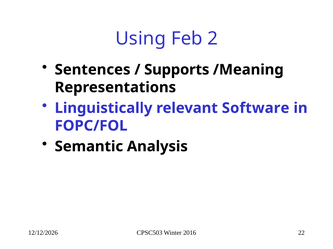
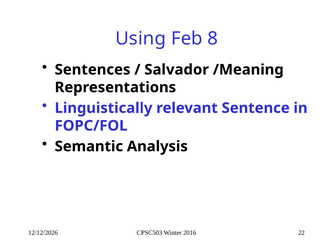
2: 2 -> 8
Supports: Supports -> Salvador
Software: Software -> Sentence
